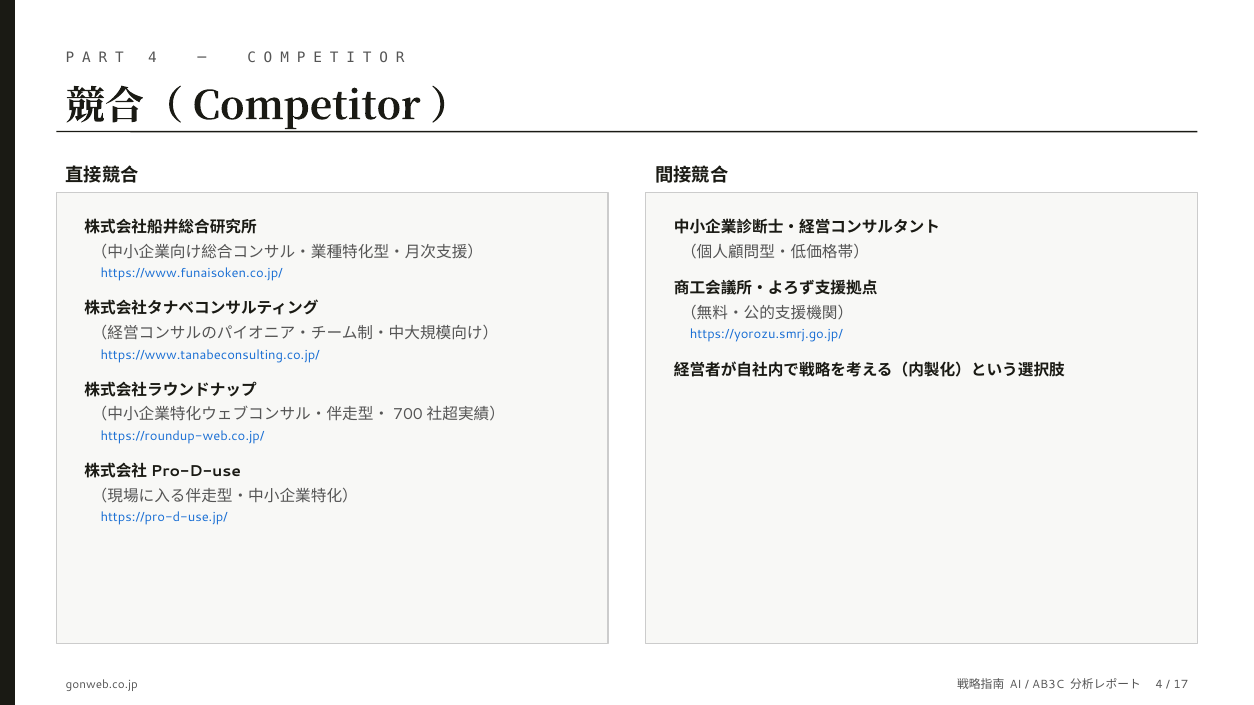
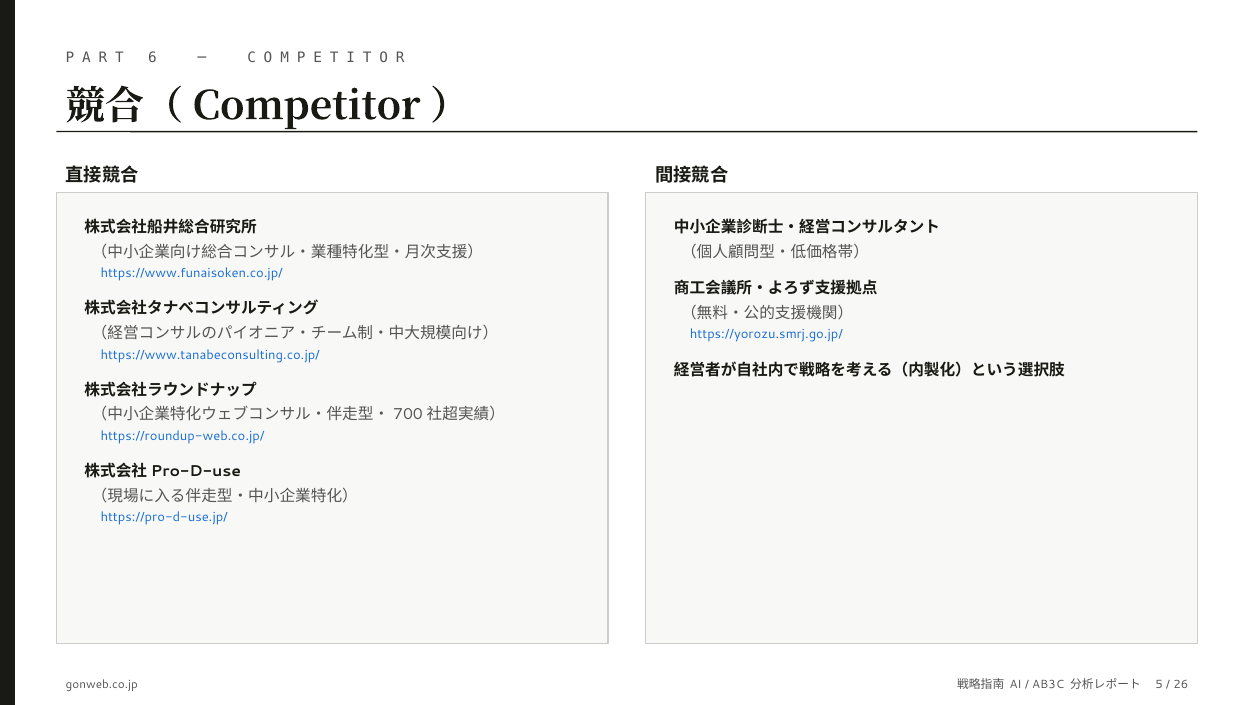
4 at (152, 57): 4 -> 6
4 at (1159, 685): 4 -> 5
17: 17 -> 26
